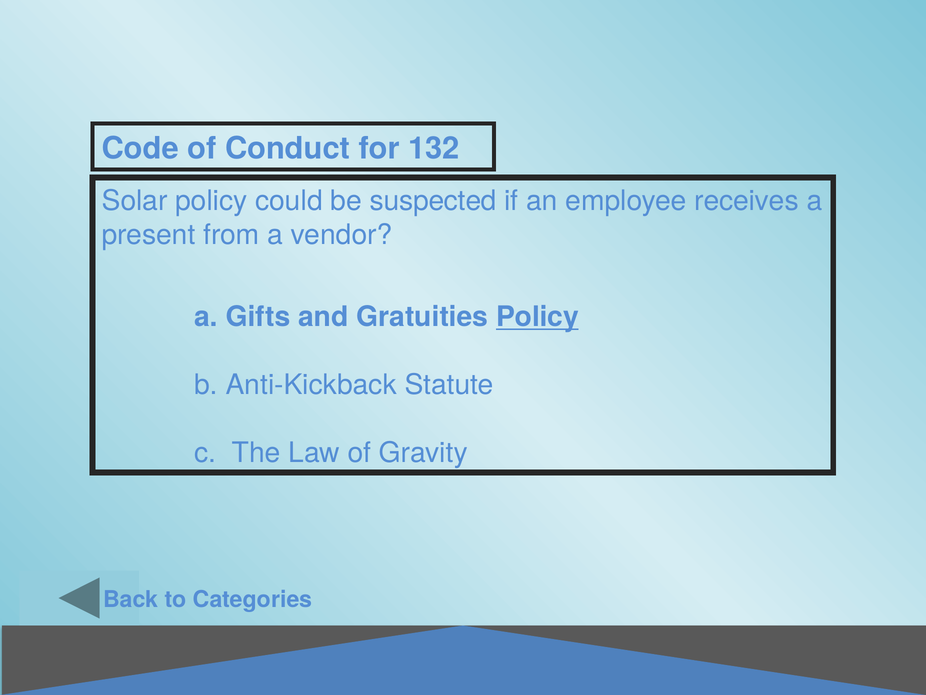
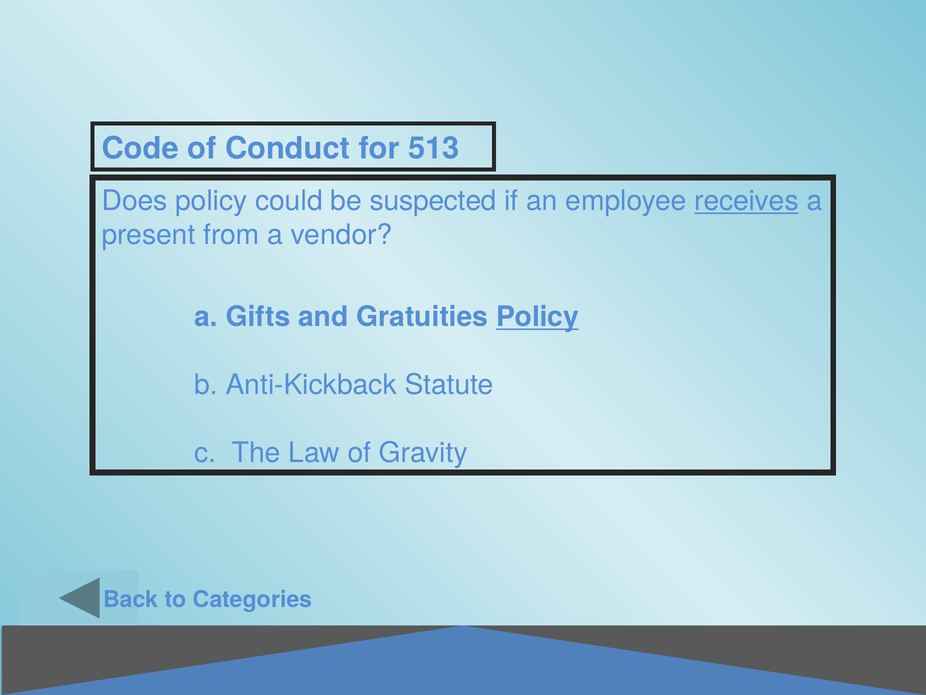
132: 132 -> 513
Solar: Solar -> Does
receives underline: none -> present
